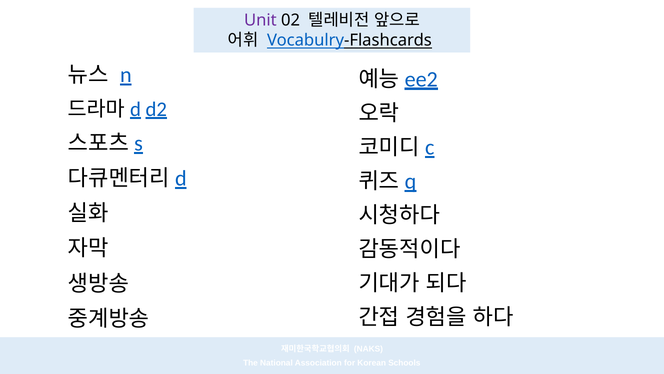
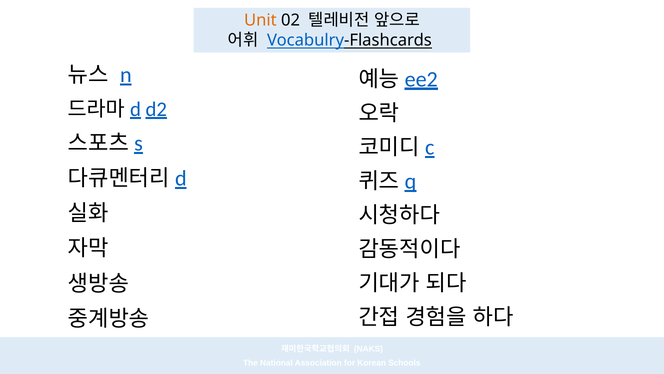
Unit colour: purple -> orange
